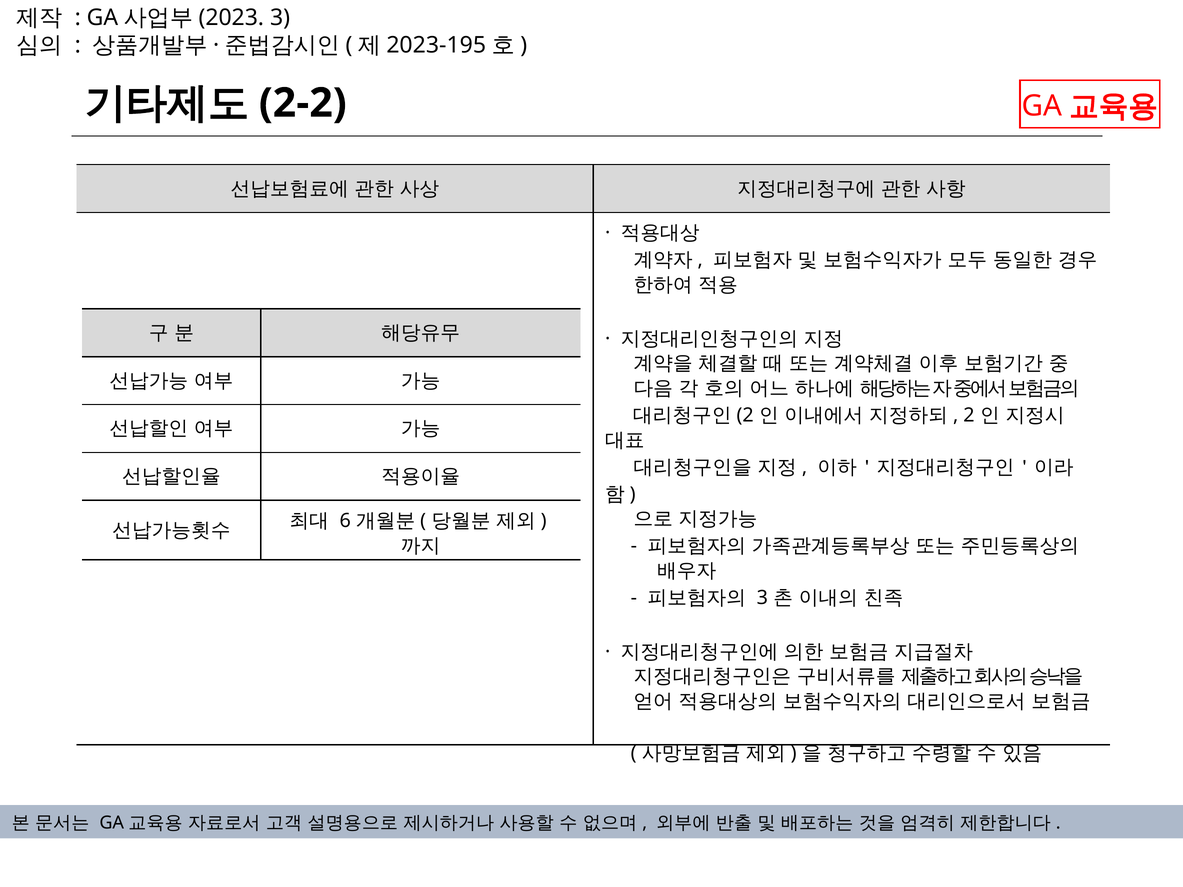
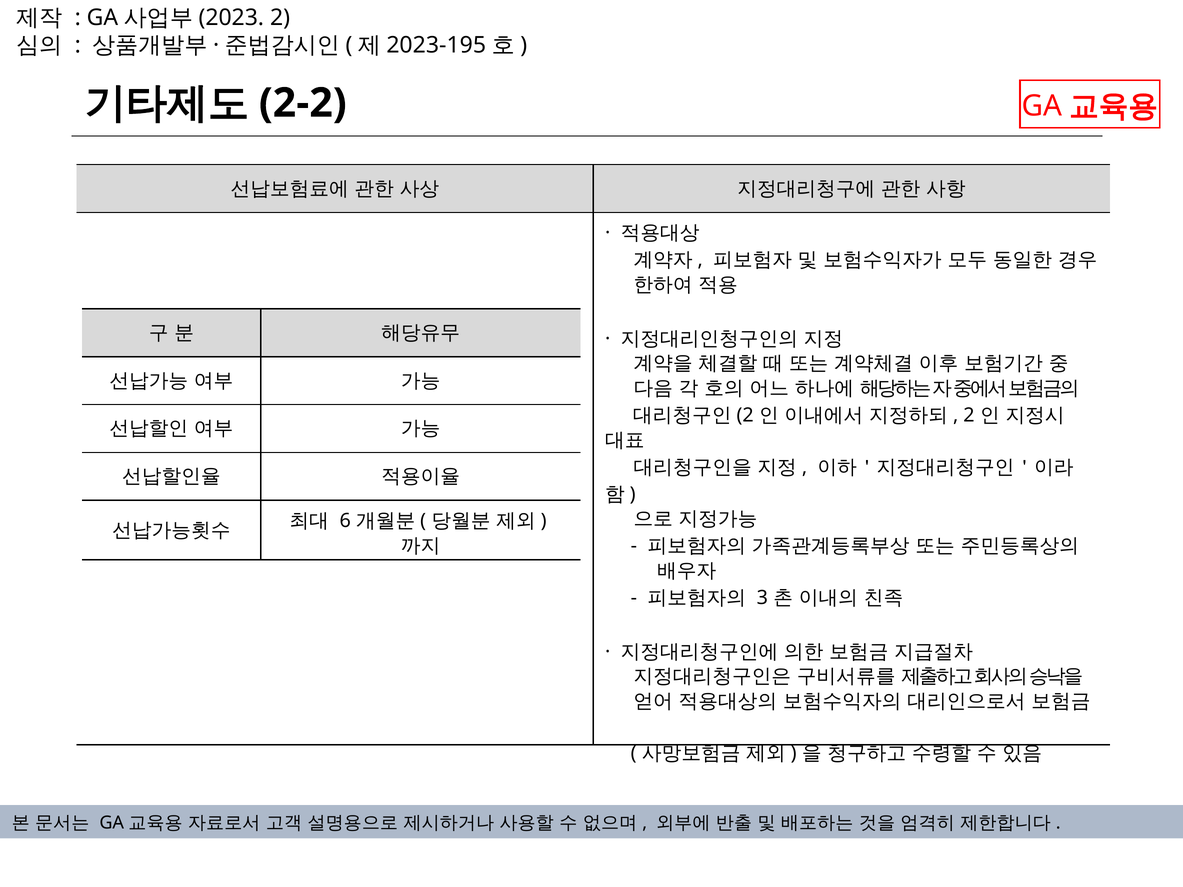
3 at (280, 18): 3 -> 2
